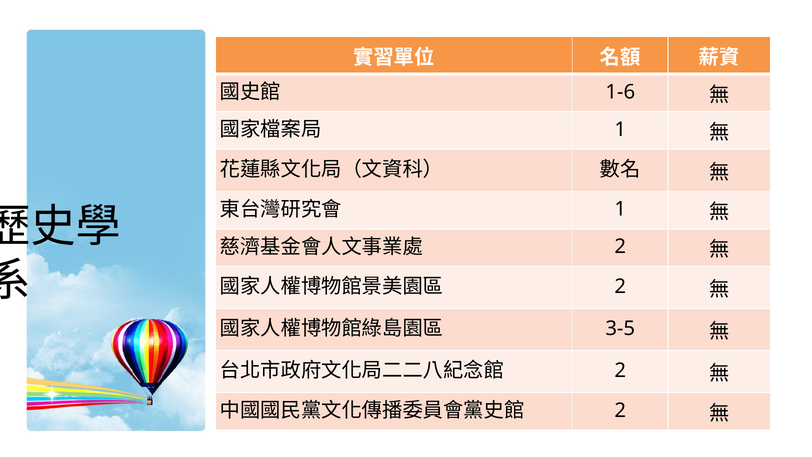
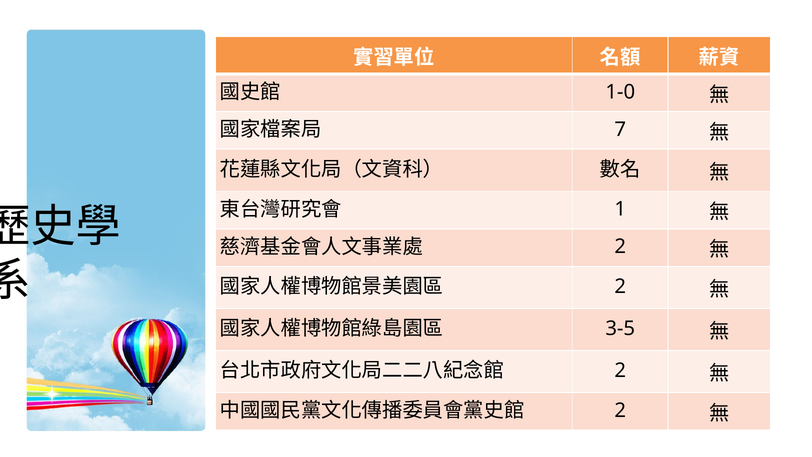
1-6: 1-6 -> 1-0
1 at (620, 130): 1 -> 7
